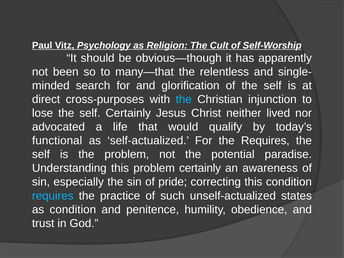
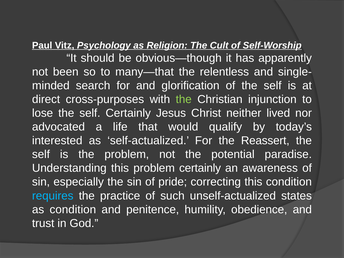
the at (184, 99) colour: light blue -> light green
functional: functional -> interested
the Requires: Requires -> Reassert
